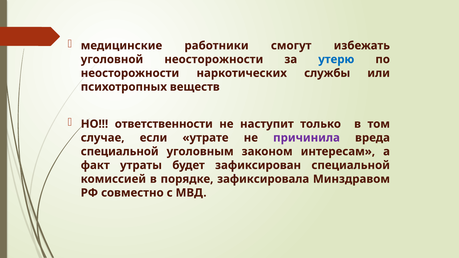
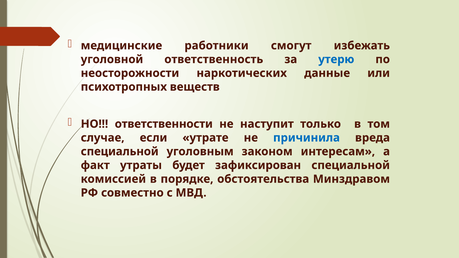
уголовной неосторожности: неосторожности -> ответственность
службы: службы -> данные
причинила colour: purple -> blue
зафиксировала: зафиксировала -> обстоятельства
